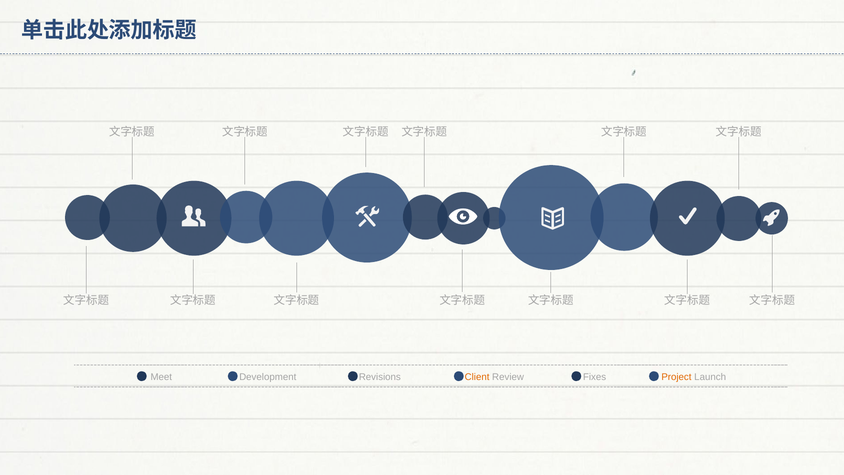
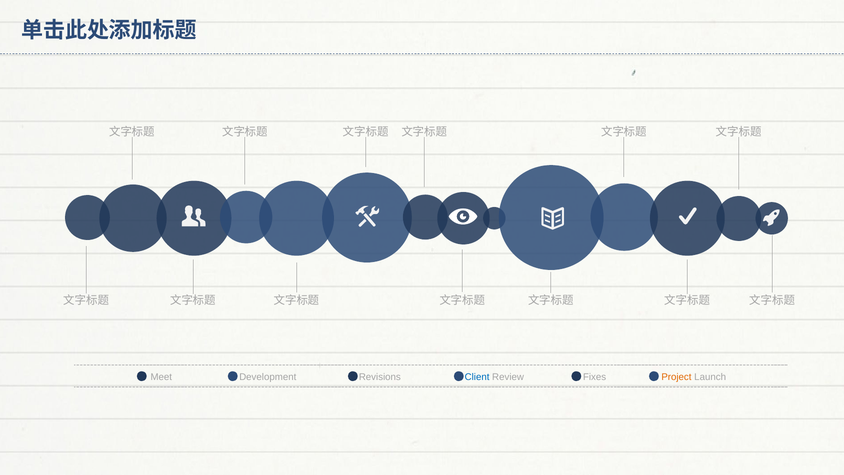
Client colour: orange -> blue
